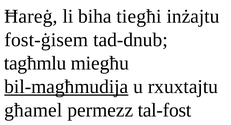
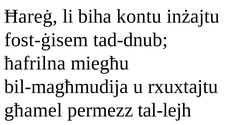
tiegħi: tiegħi -> kontu
tagħmlu: tagħmlu -> ħafrilna
bil-magħmudija underline: present -> none
tal-fost: tal-fost -> tal-lejh
